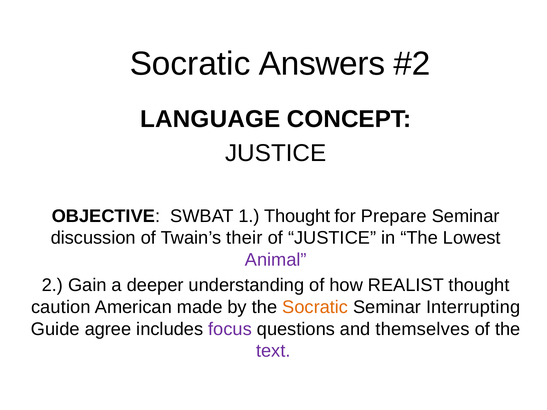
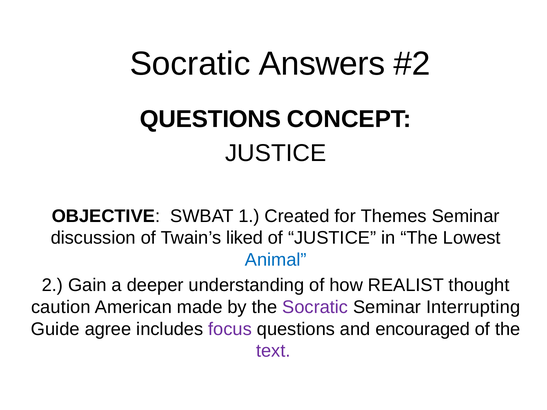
LANGUAGE at (210, 119): LANGUAGE -> QUESTIONS
1 Thought: Thought -> Created
Prepare: Prepare -> Themes
their: their -> liked
Animal colour: purple -> blue
Socratic at (315, 307) colour: orange -> purple
themselves: themselves -> encouraged
